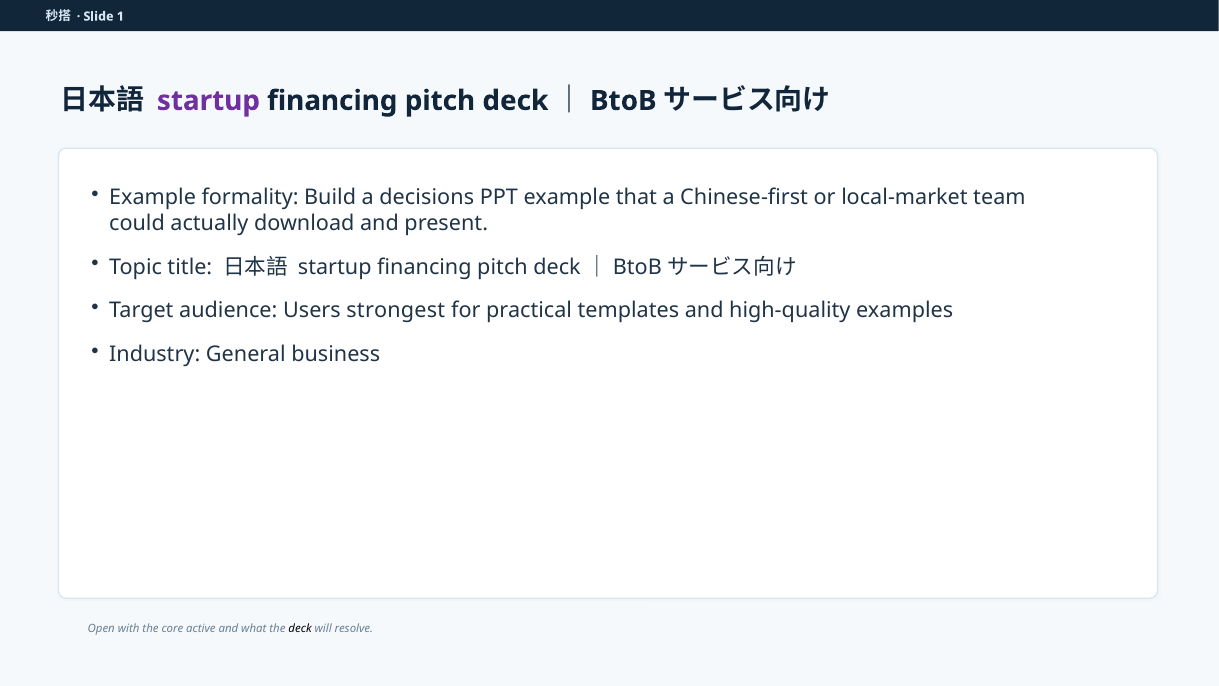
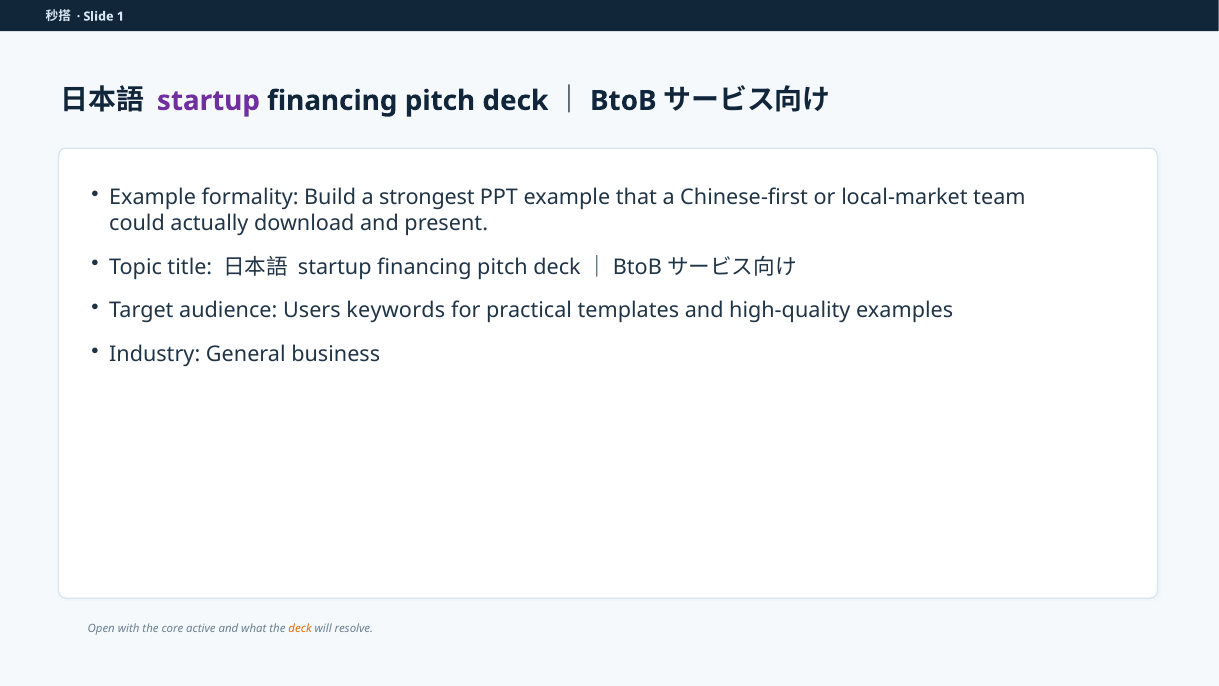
decisions: decisions -> strongest
strongest: strongest -> keywords
deck at (300, 628) colour: black -> orange
